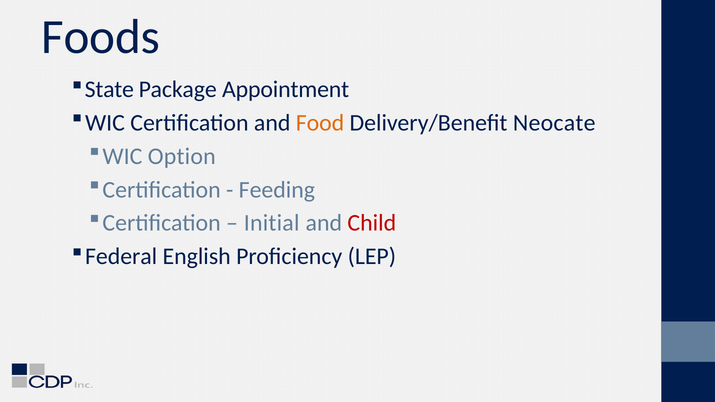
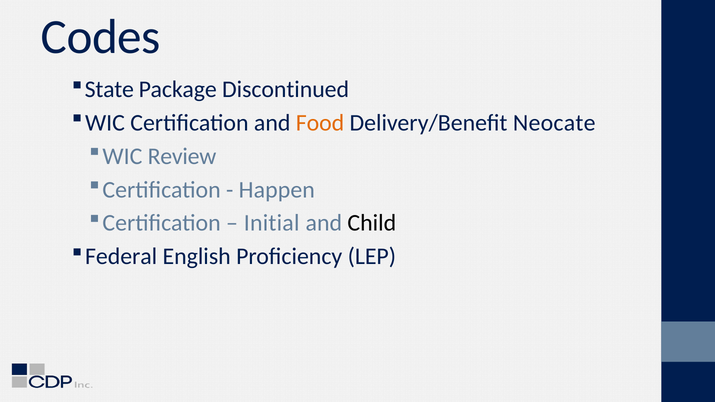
Foods: Foods -> Codes
Appointment: Appointment -> Discontinued
Option: Option -> Review
Feeding: Feeding -> Happen
Child colour: red -> black
